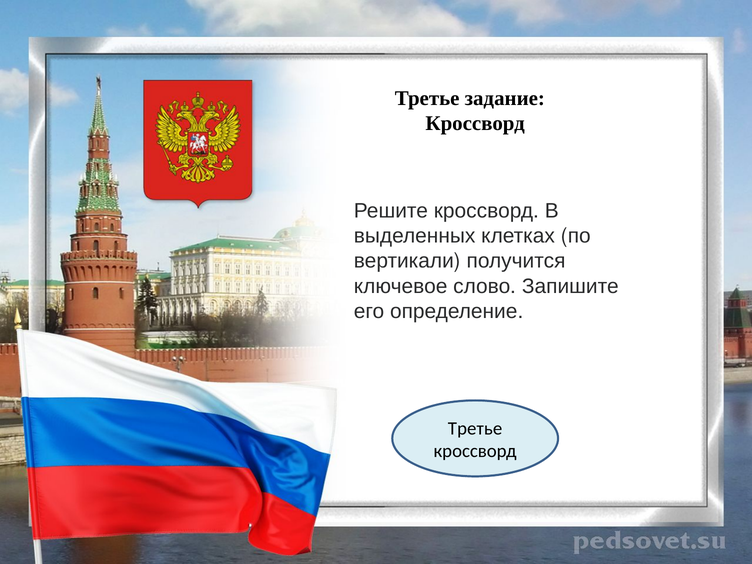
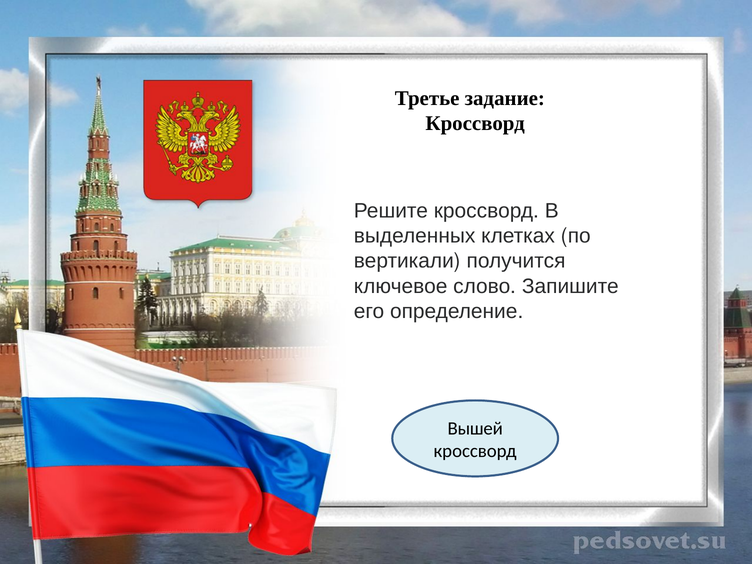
Третье at (475, 428): Третье -> Вышей
